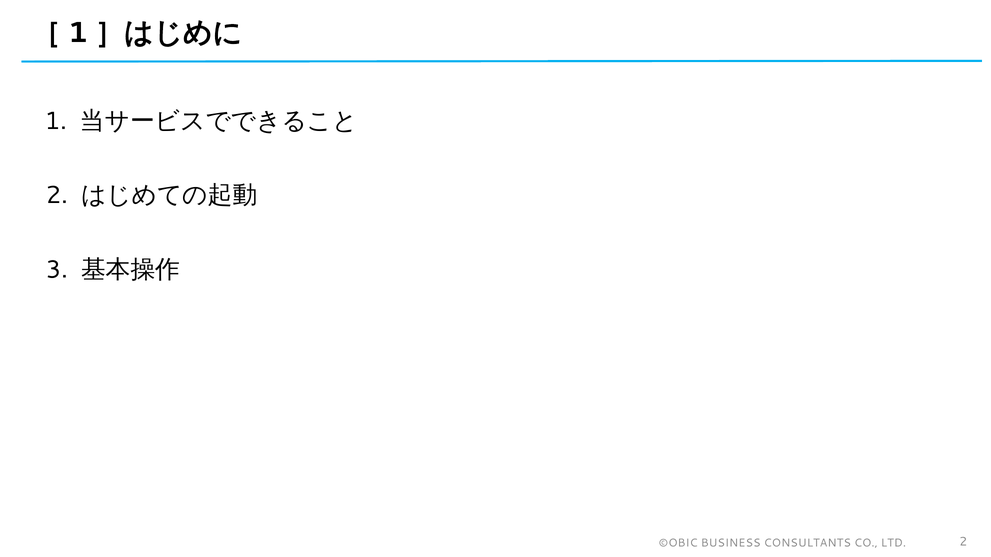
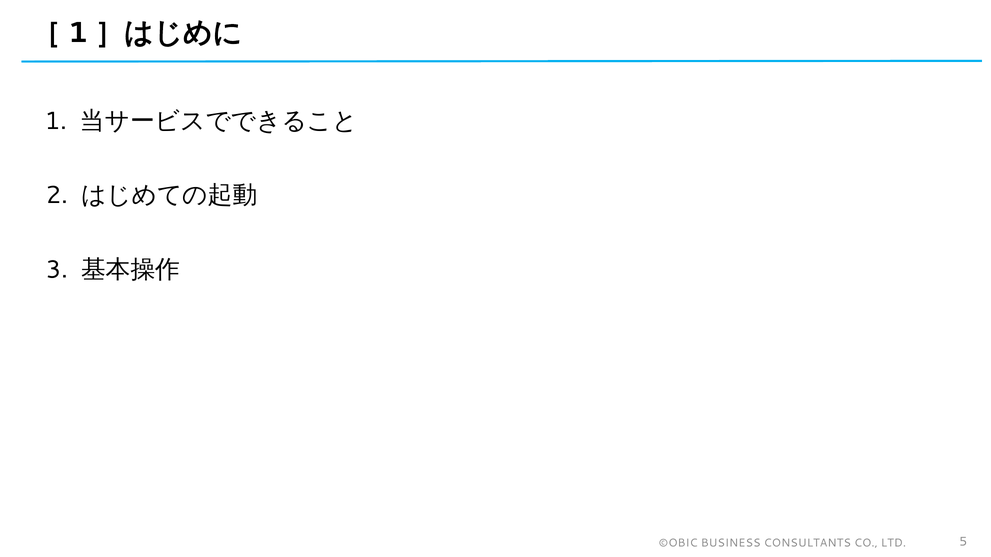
LTD 2: 2 -> 5
